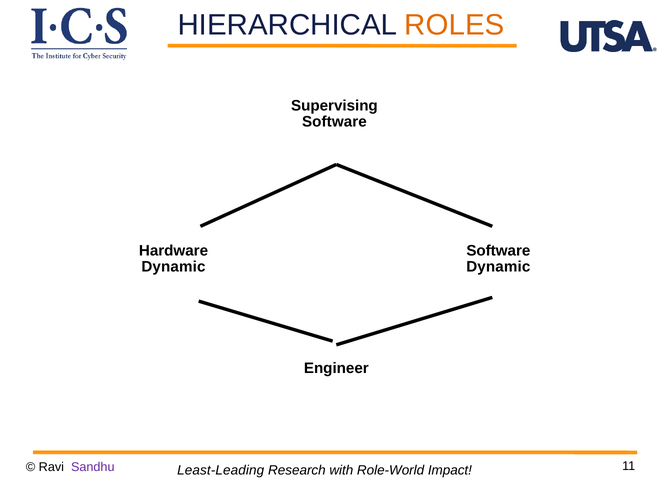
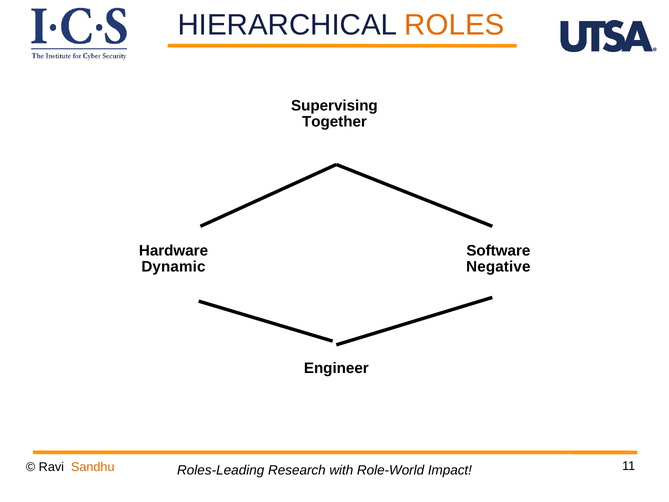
Software at (334, 122): Software -> Together
Dynamic at (498, 267): Dynamic -> Negative
Sandhu colour: purple -> orange
Least-Leading: Least-Leading -> Roles-Leading
